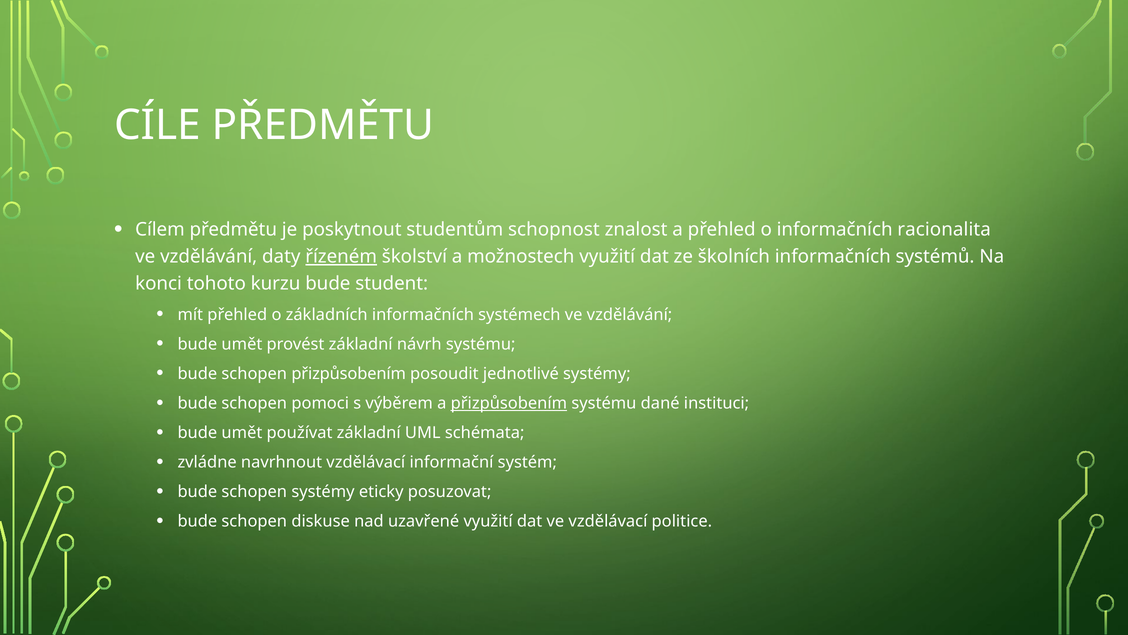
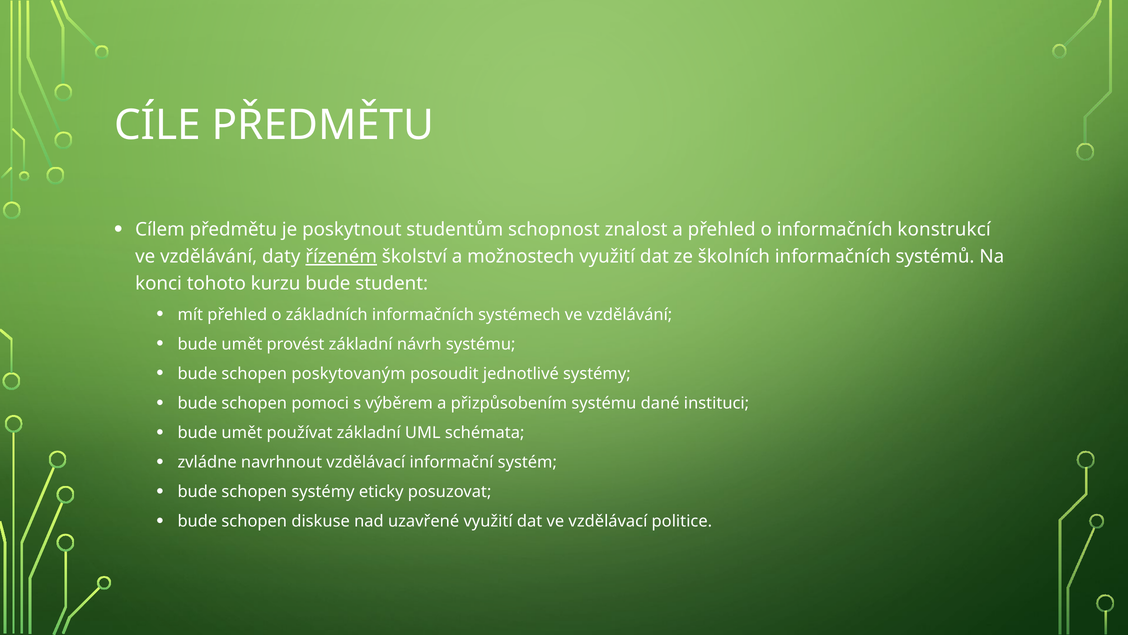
racionalita: racionalita -> konstrukcí
schopen přizpůsobením: přizpůsobením -> poskytovaným
přizpůsobením at (509, 403) underline: present -> none
